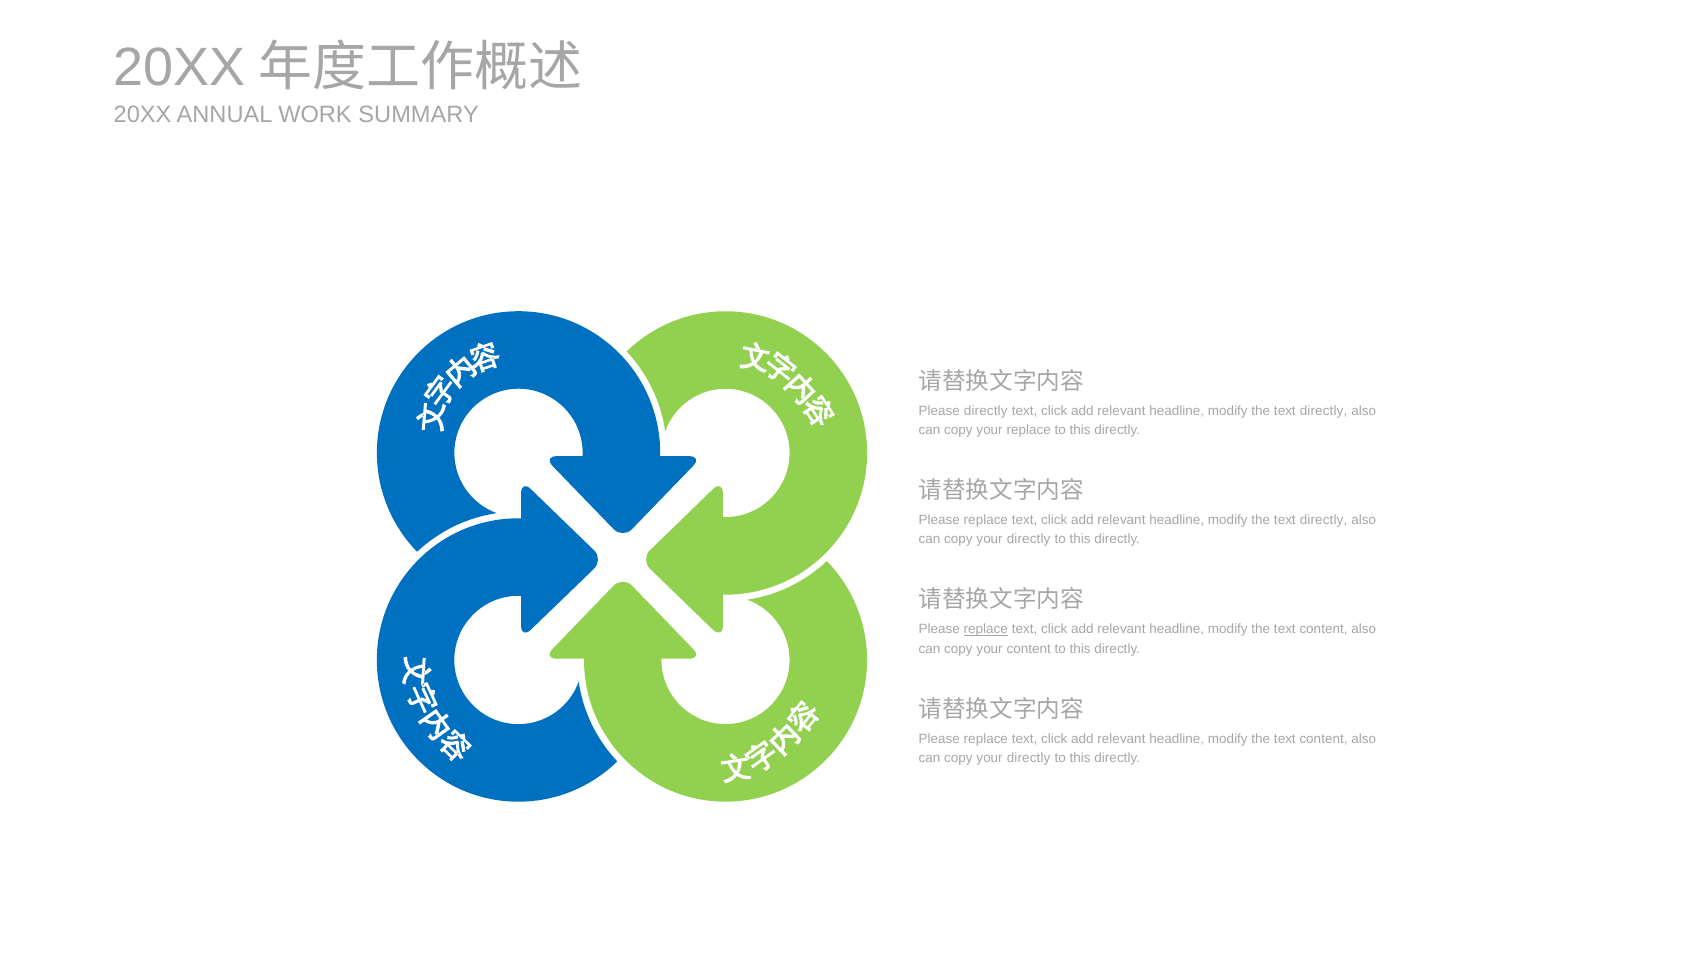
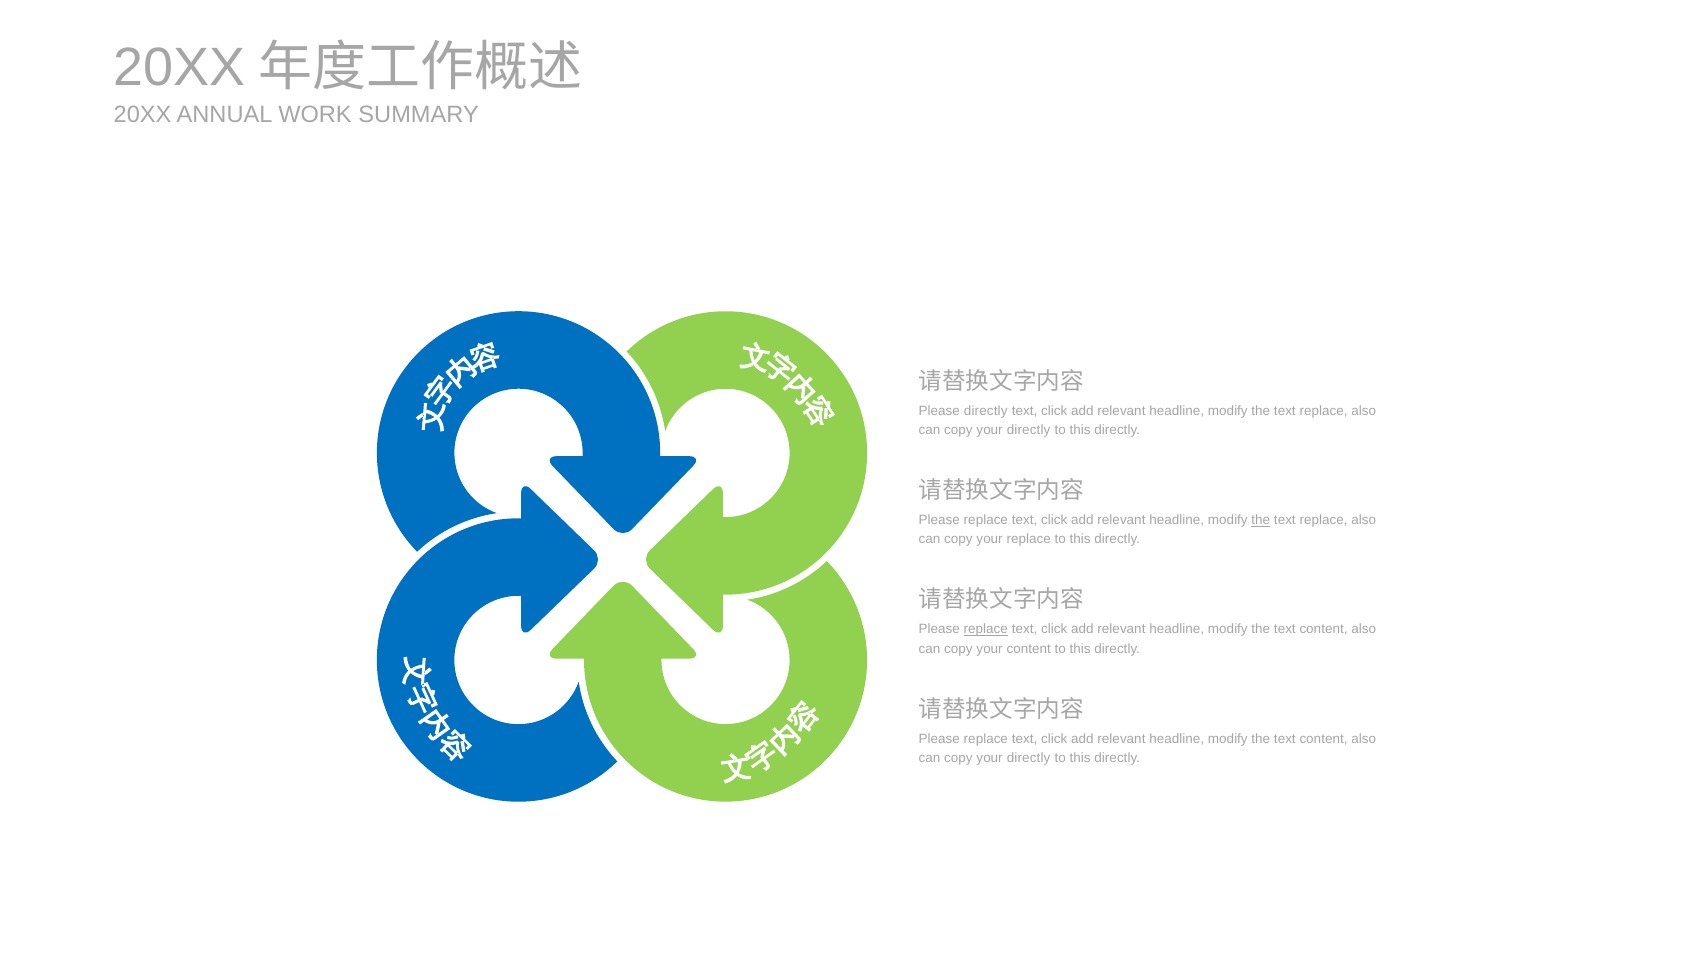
directly at (1324, 411): directly -> replace
replace at (1029, 430): replace -> directly
the at (1261, 520) underline: none -> present
directly at (1324, 520): directly -> replace
directly at (1029, 539): directly -> replace
